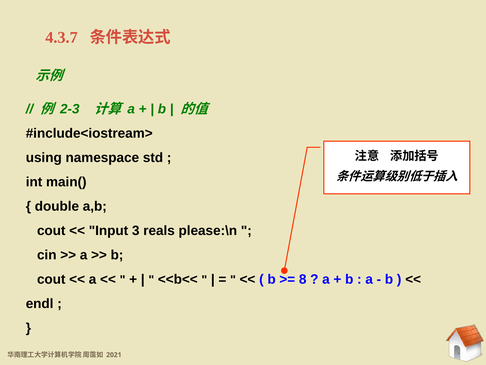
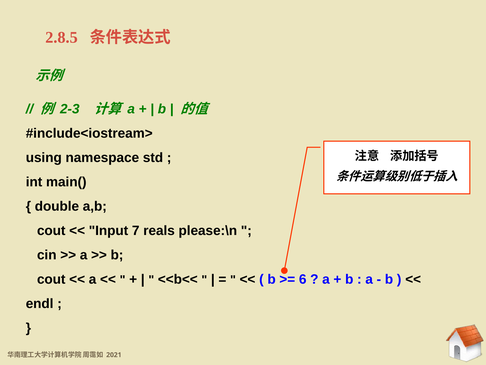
4.3.7: 4.3.7 -> 2.8.5
3: 3 -> 7
8: 8 -> 6
